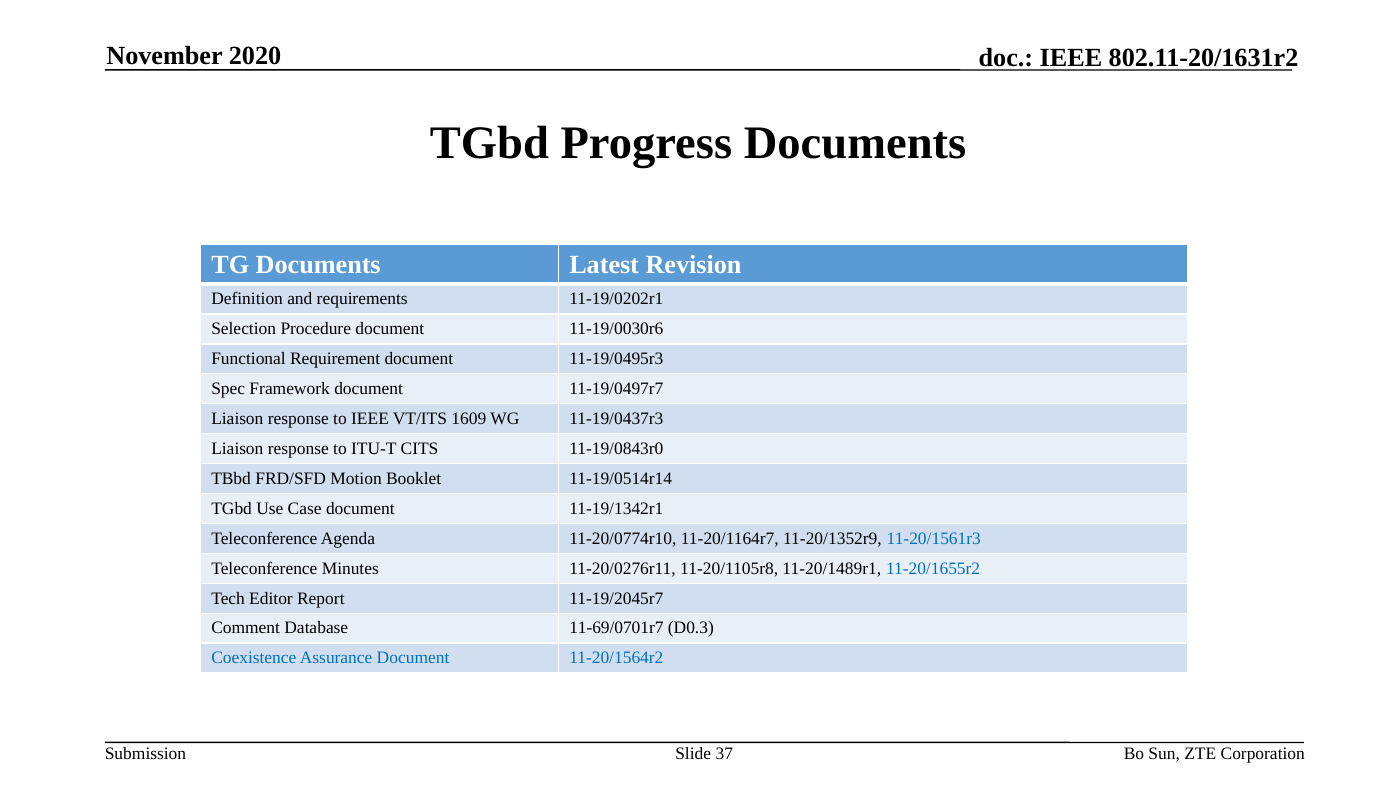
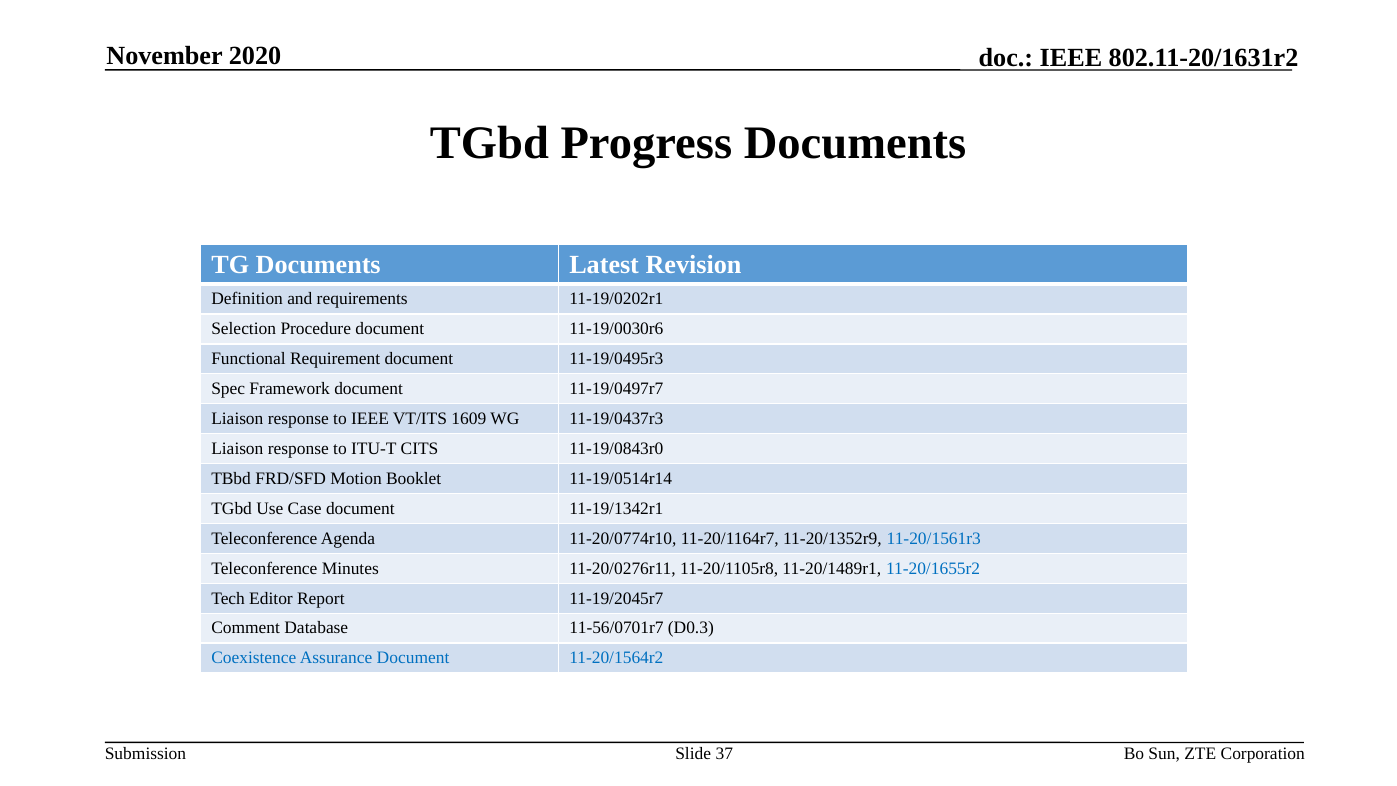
11-69/0701r7: 11-69/0701r7 -> 11-56/0701r7
